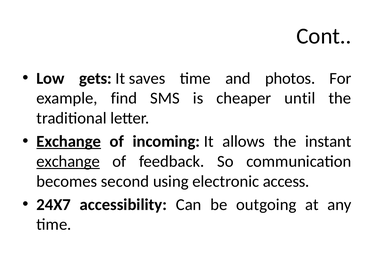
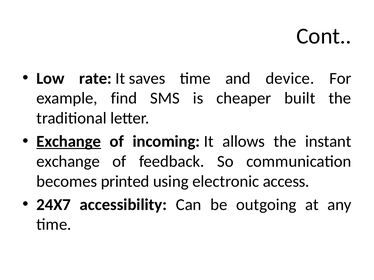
gets: gets -> rate
photos: photos -> device
until: until -> built
exchange at (68, 162) underline: present -> none
second: second -> printed
